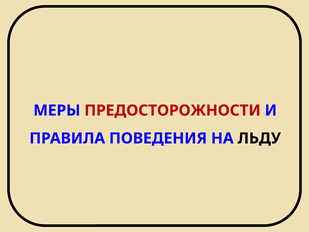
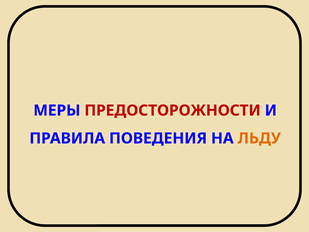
ЛЬДУ colour: black -> orange
